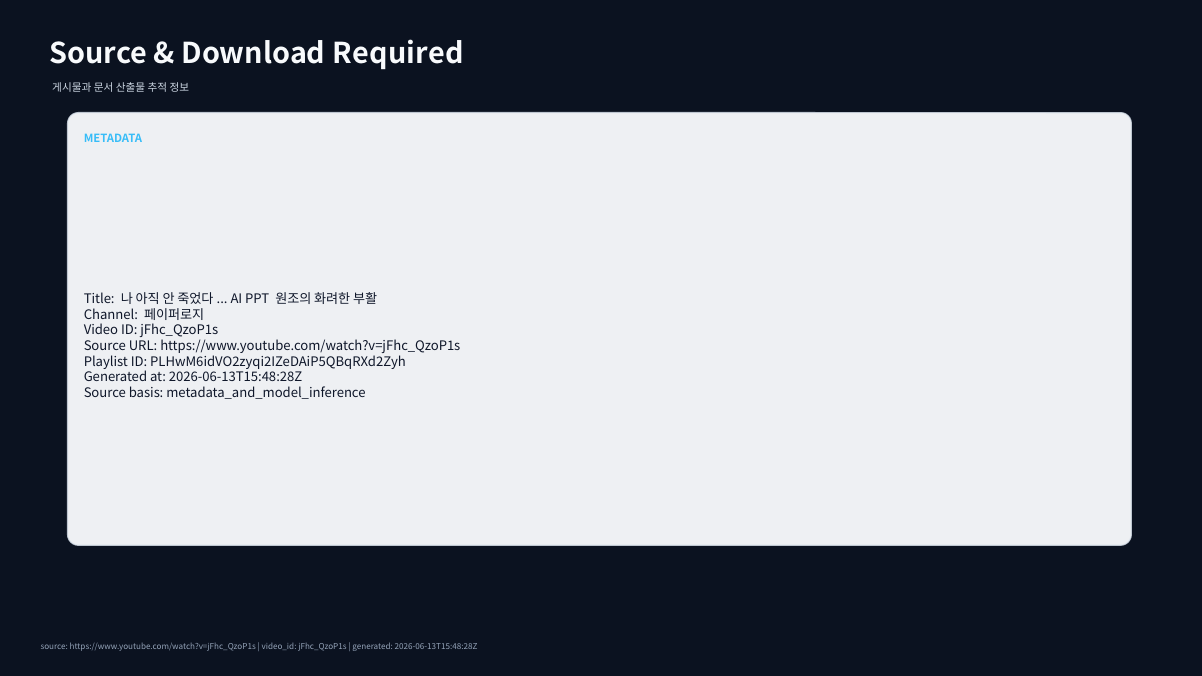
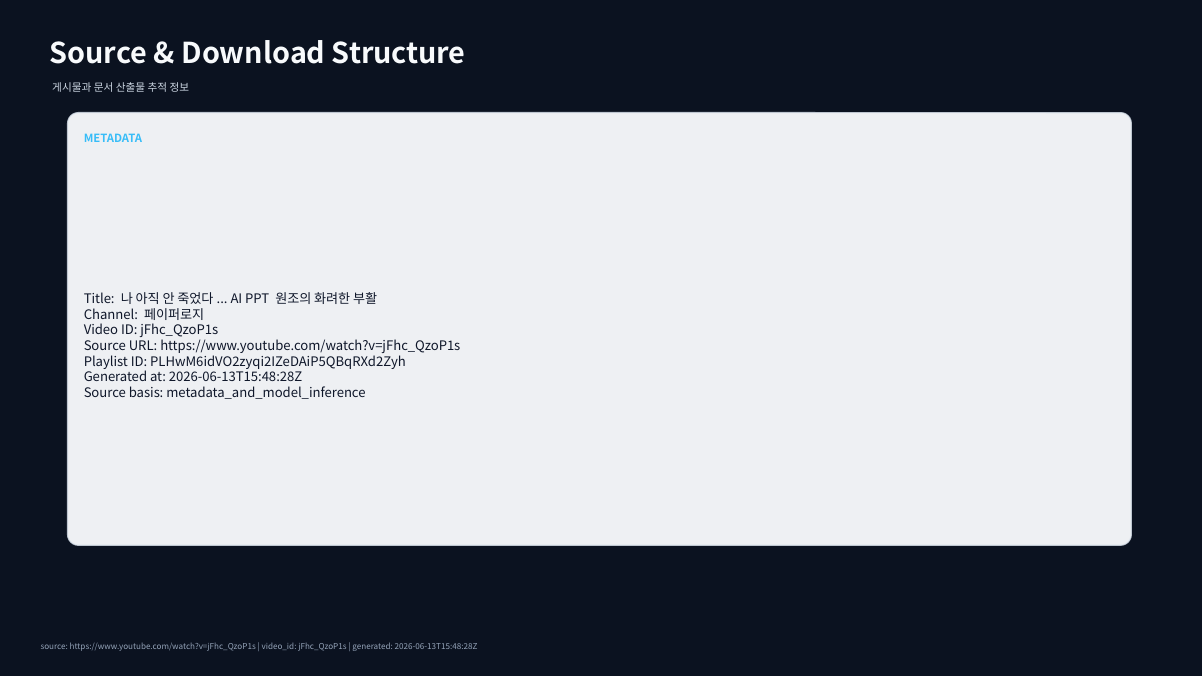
Required: Required -> Structure
